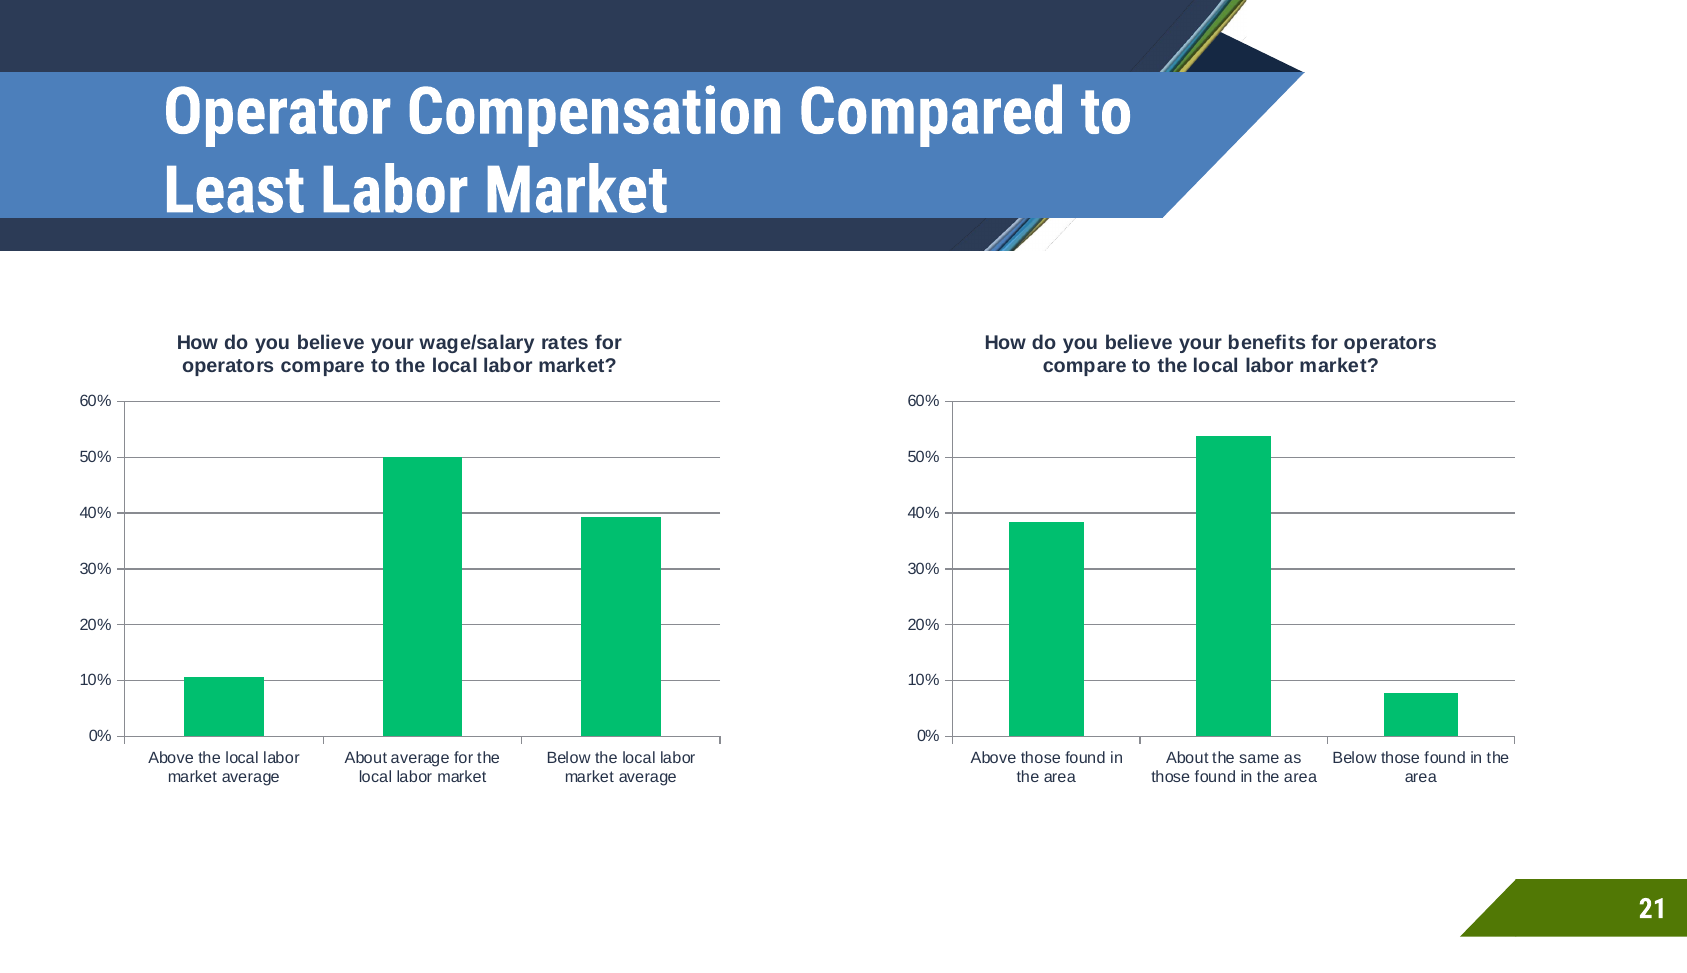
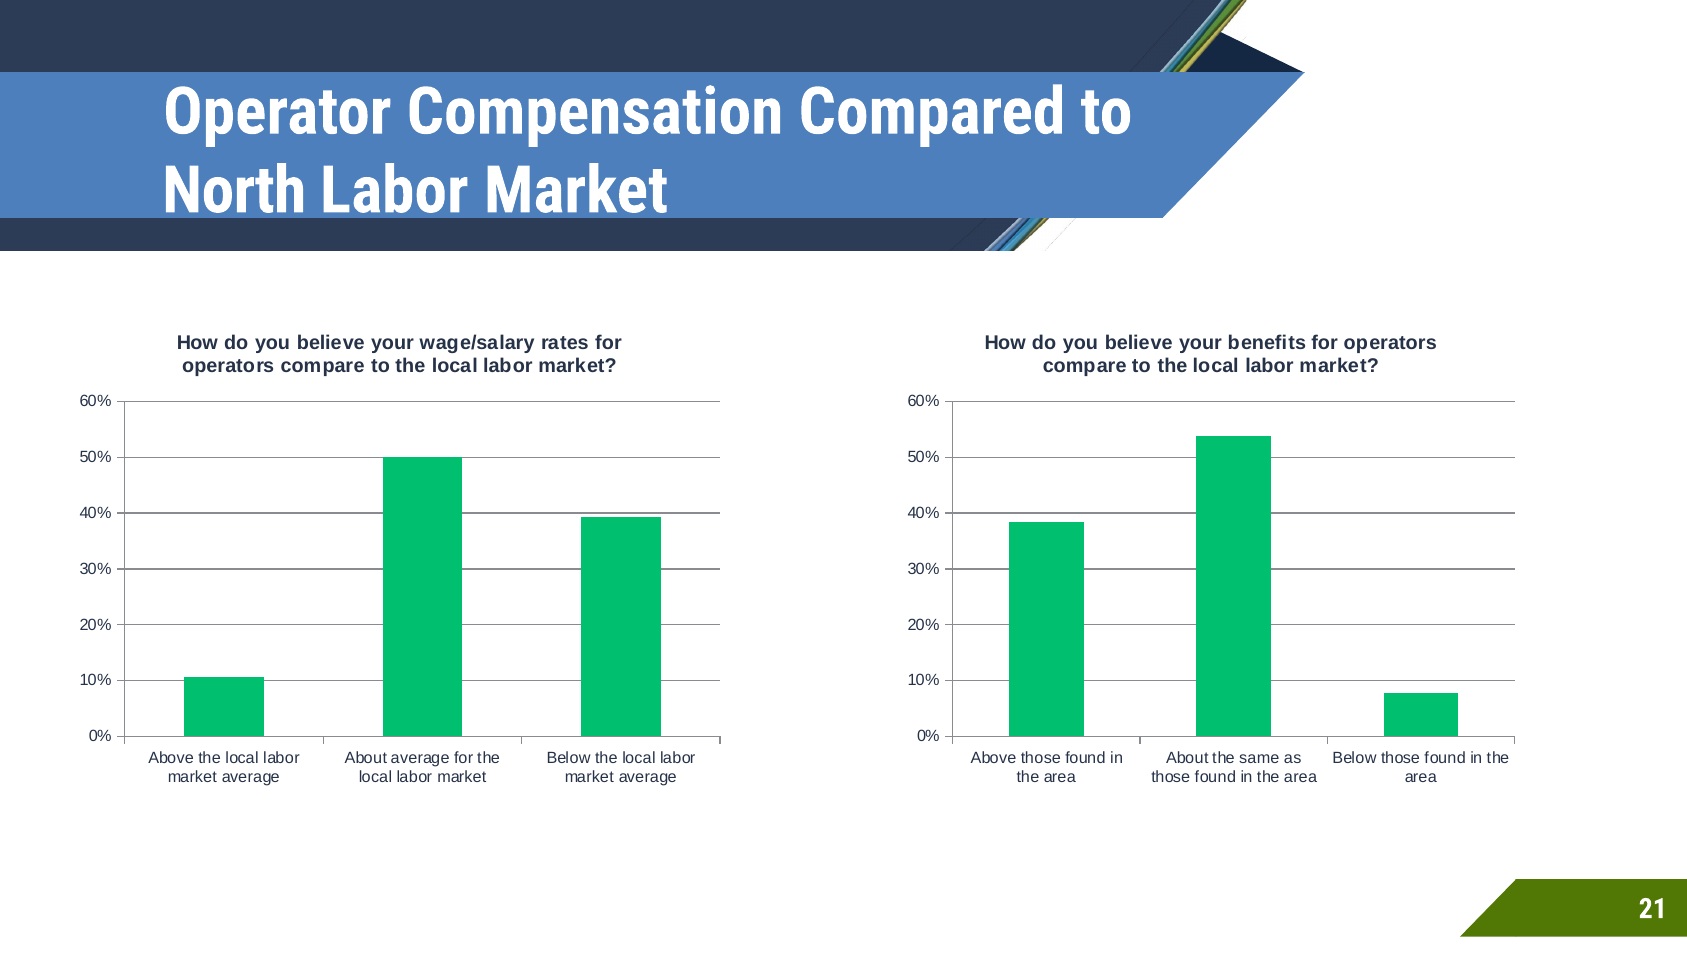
Least: Least -> North
